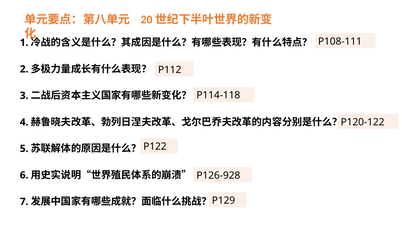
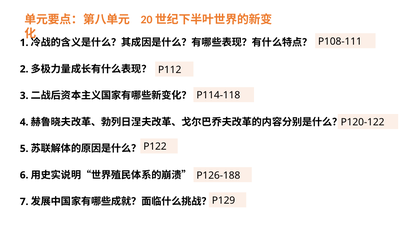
P126-928: P126-928 -> P126-188
